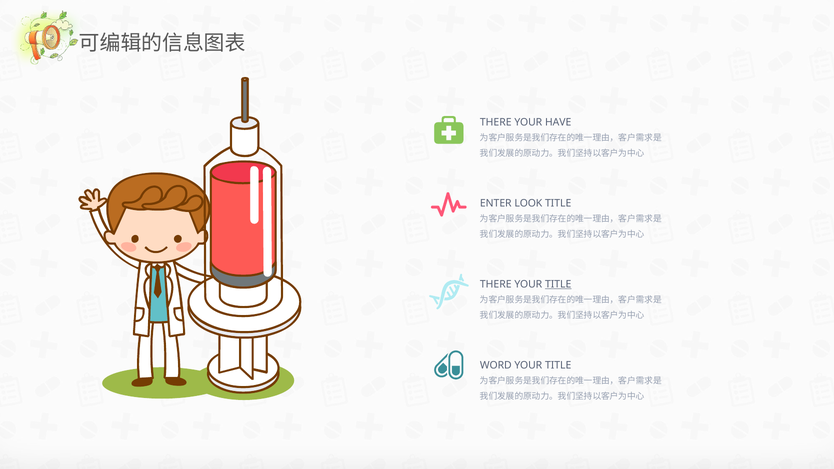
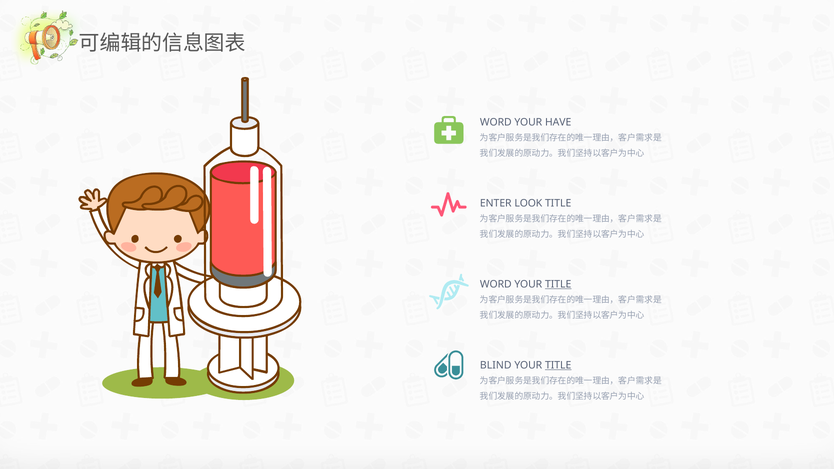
THERE at (496, 122): THERE -> WORD
THERE at (496, 284): THERE -> WORD
WORD: WORD -> BLIND
TITLE at (558, 365) underline: none -> present
